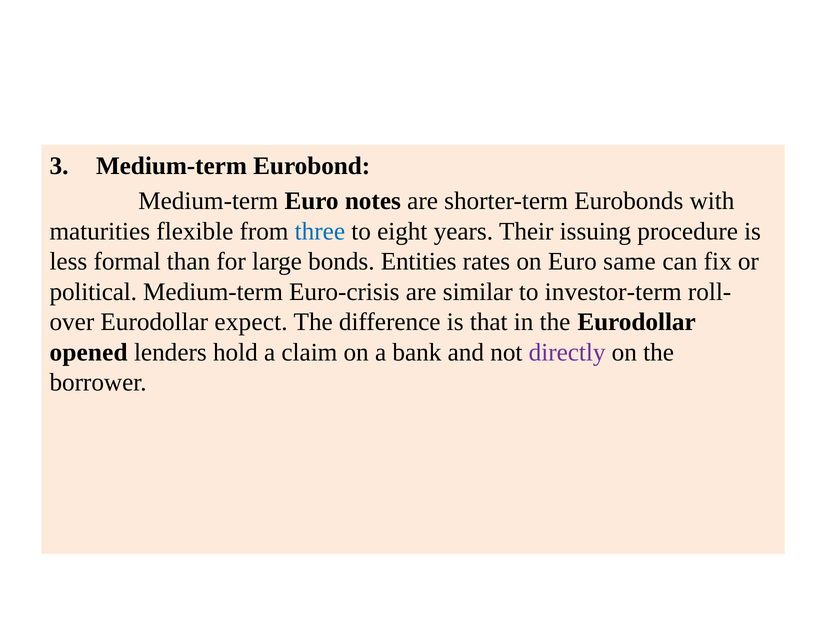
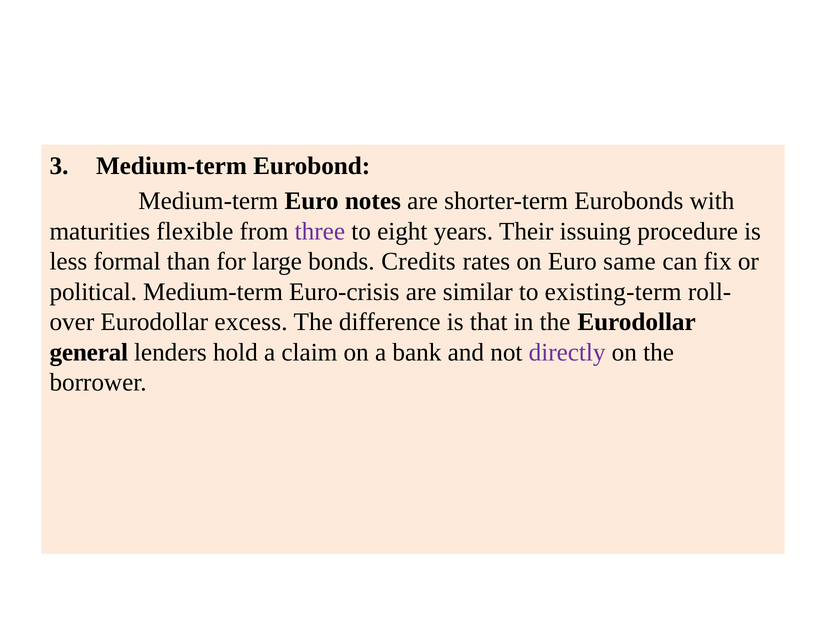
three colour: blue -> purple
Entities: Entities -> Credits
investor-term: investor-term -> existing-term
expect: expect -> excess
opened: opened -> general
